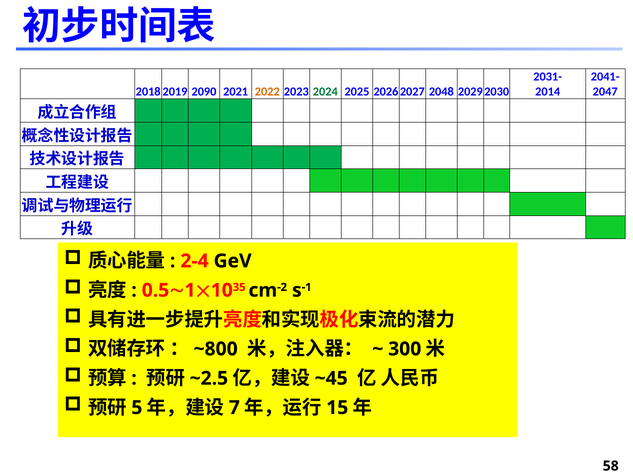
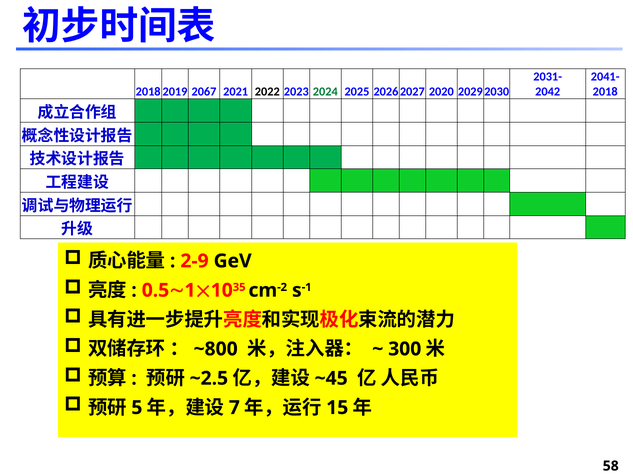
2090: 2090 -> 2067
2022 colour: orange -> black
2048: 2048 -> 2020
2014: 2014 -> 2042
2047: 2047 -> 2018
2-4: 2-4 -> 2-9
